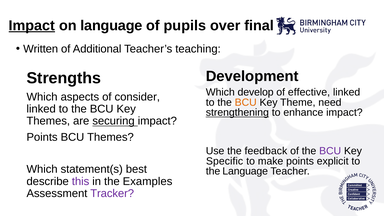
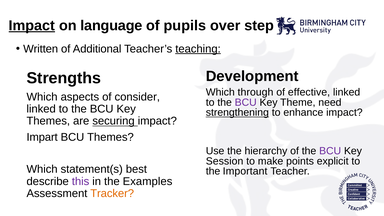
final: final -> step
teaching underline: none -> present
develop: develop -> through
BCU at (246, 102) colour: orange -> purple
Points at (42, 137): Points -> Impart
feedback: feedback -> hierarchy
Specific: Specific -> Session
the Language: Language -> Important
Tracker colour: purple -> orange
